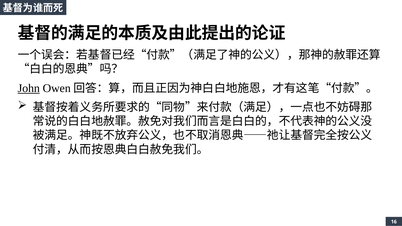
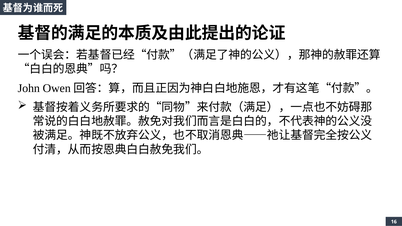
John underline: present -> none
